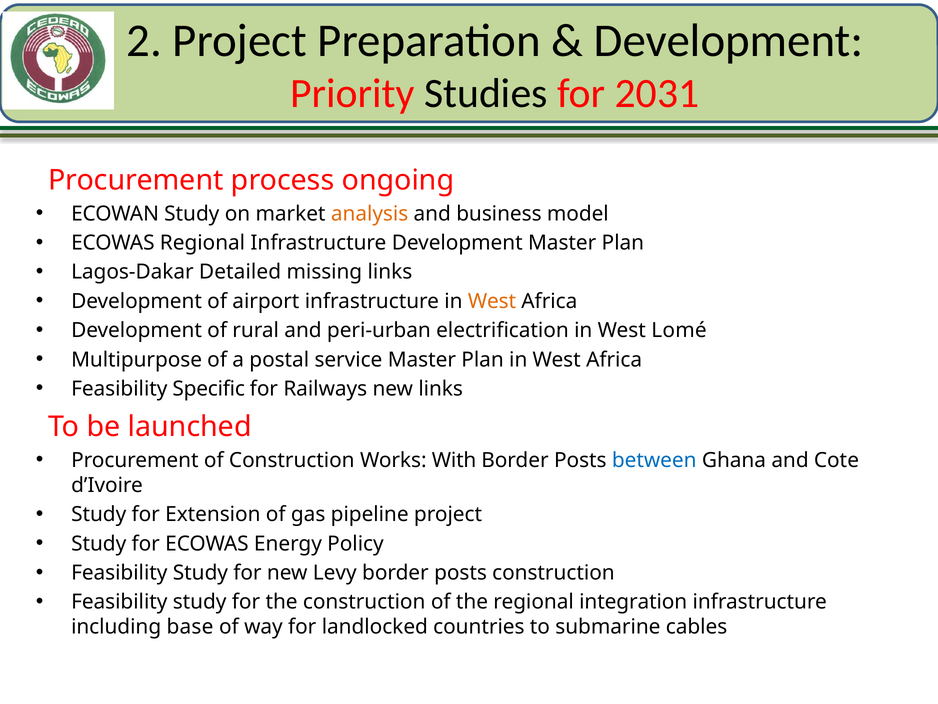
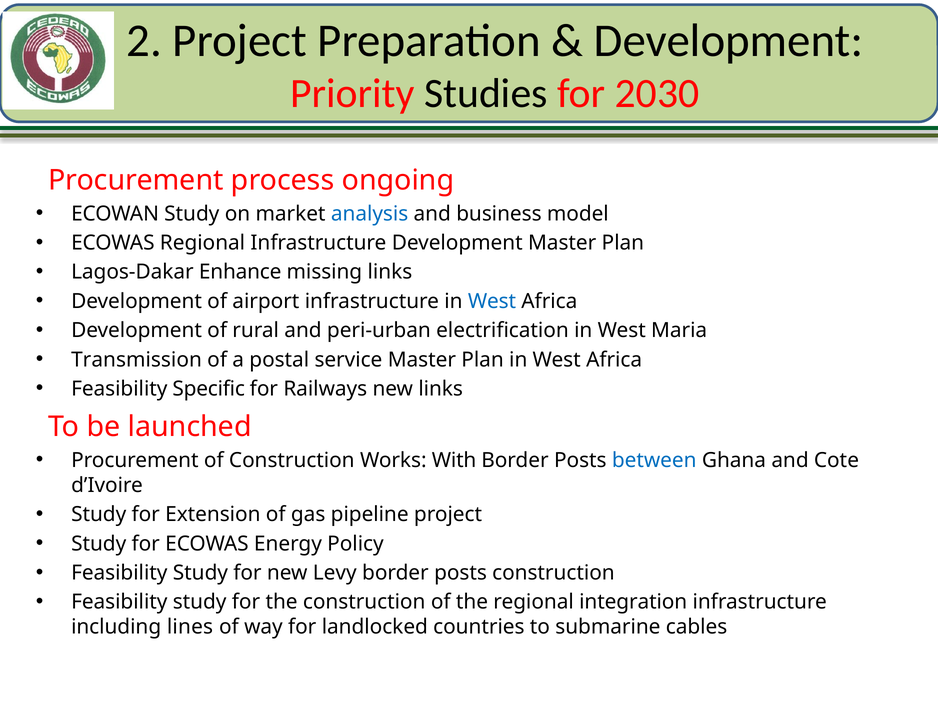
2031: 2031 -> 2030
analysis colour: orange -> blue
Detailed: Detailed -> Enhance
West at (492, 301) colour: orange -> blue
Lomé: Lomé -> Maria
Multipurpose: Multipurpose -> Transmission
base: base -> lines
